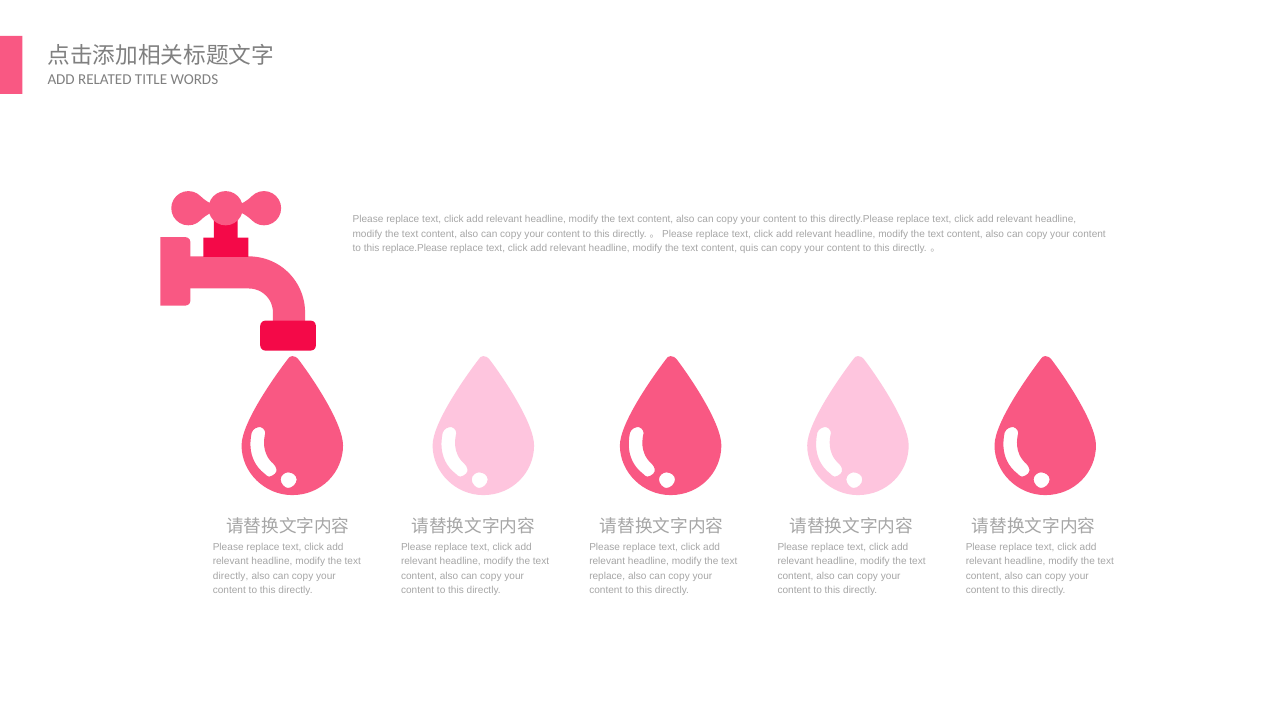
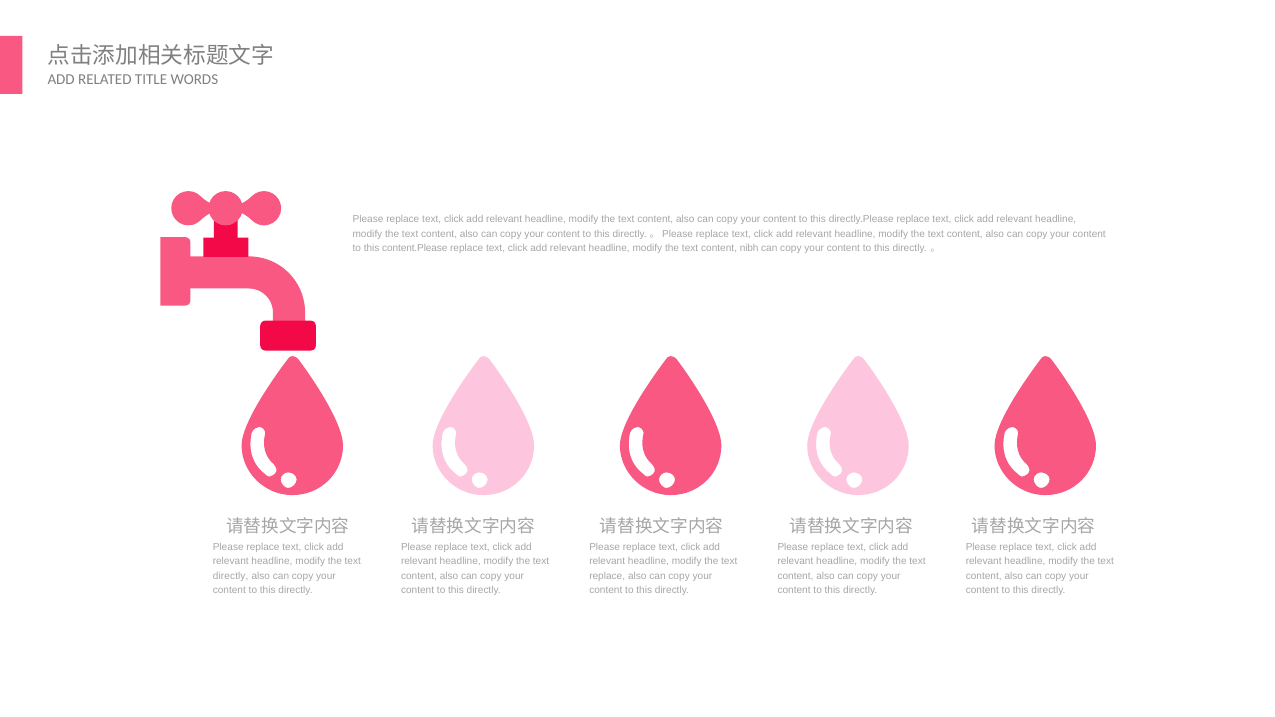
replace.Please: replace.Please -> content.Please
quis: quis -> nibh
